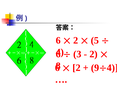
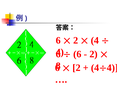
5 at (95, 40): 5 -> 4
3 at (77, 54): 3 -> 6
9 at (95, 68): 9 -> 4
